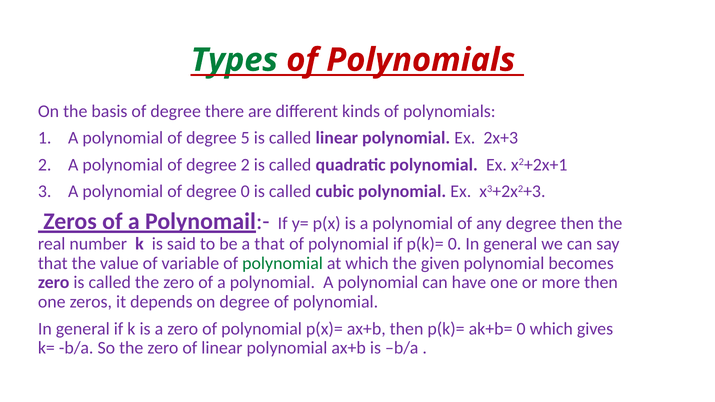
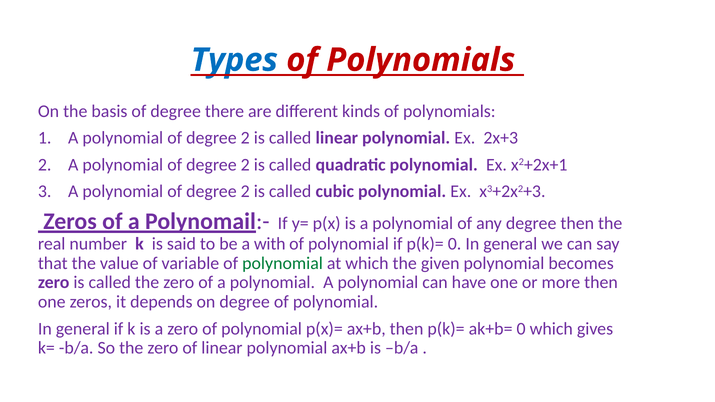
Types colour: green -> blue
5 at (245, 138): 5 -> 2
0 at (245, 192): 0 -> 2
a that: that -> with
